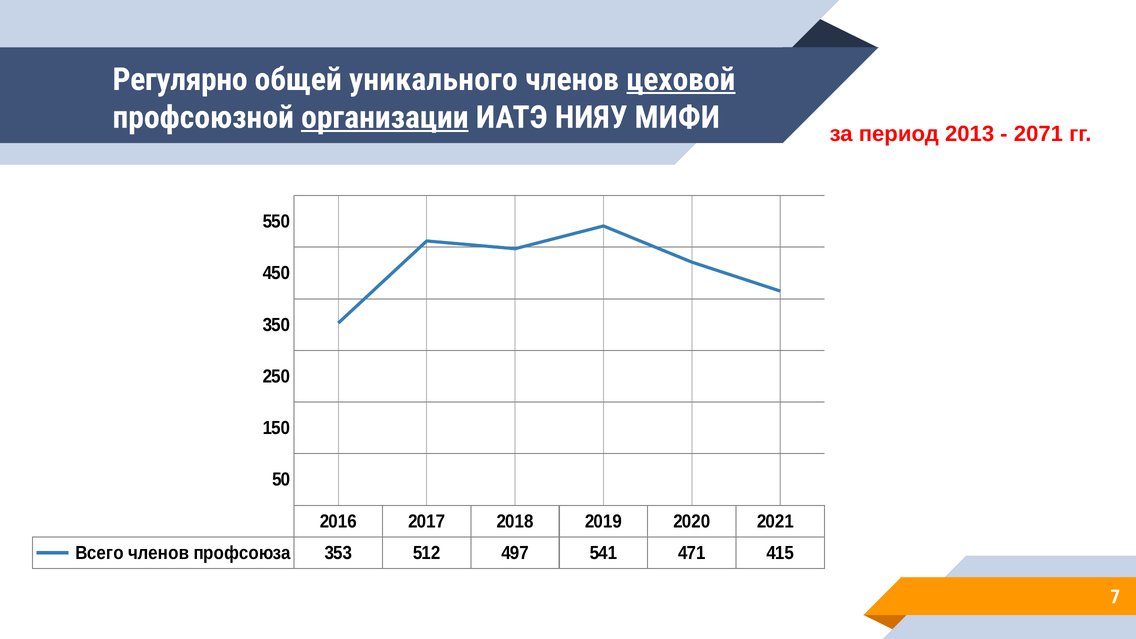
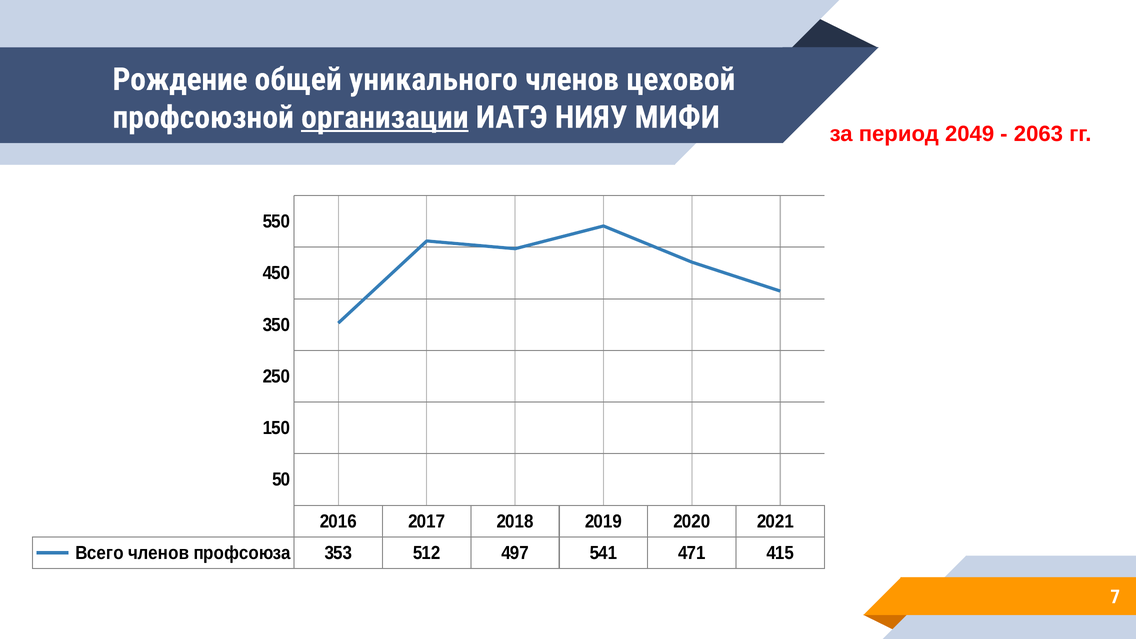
Регулярно: Регулярно -> Рождение
цеховой underline: present -> none
2013: 2013 -> 2049
2071: 2071 -> 2063
